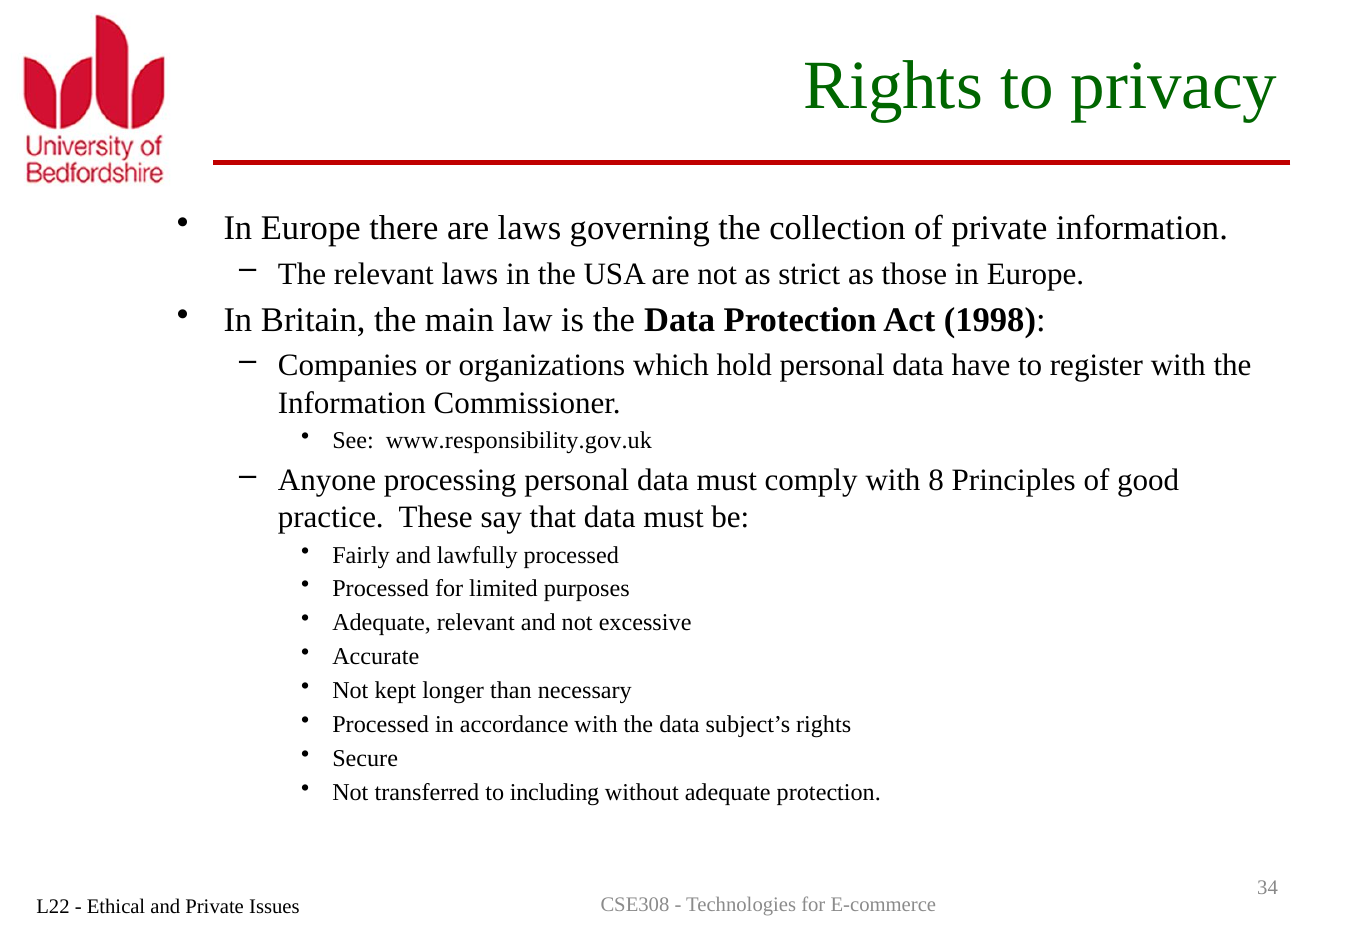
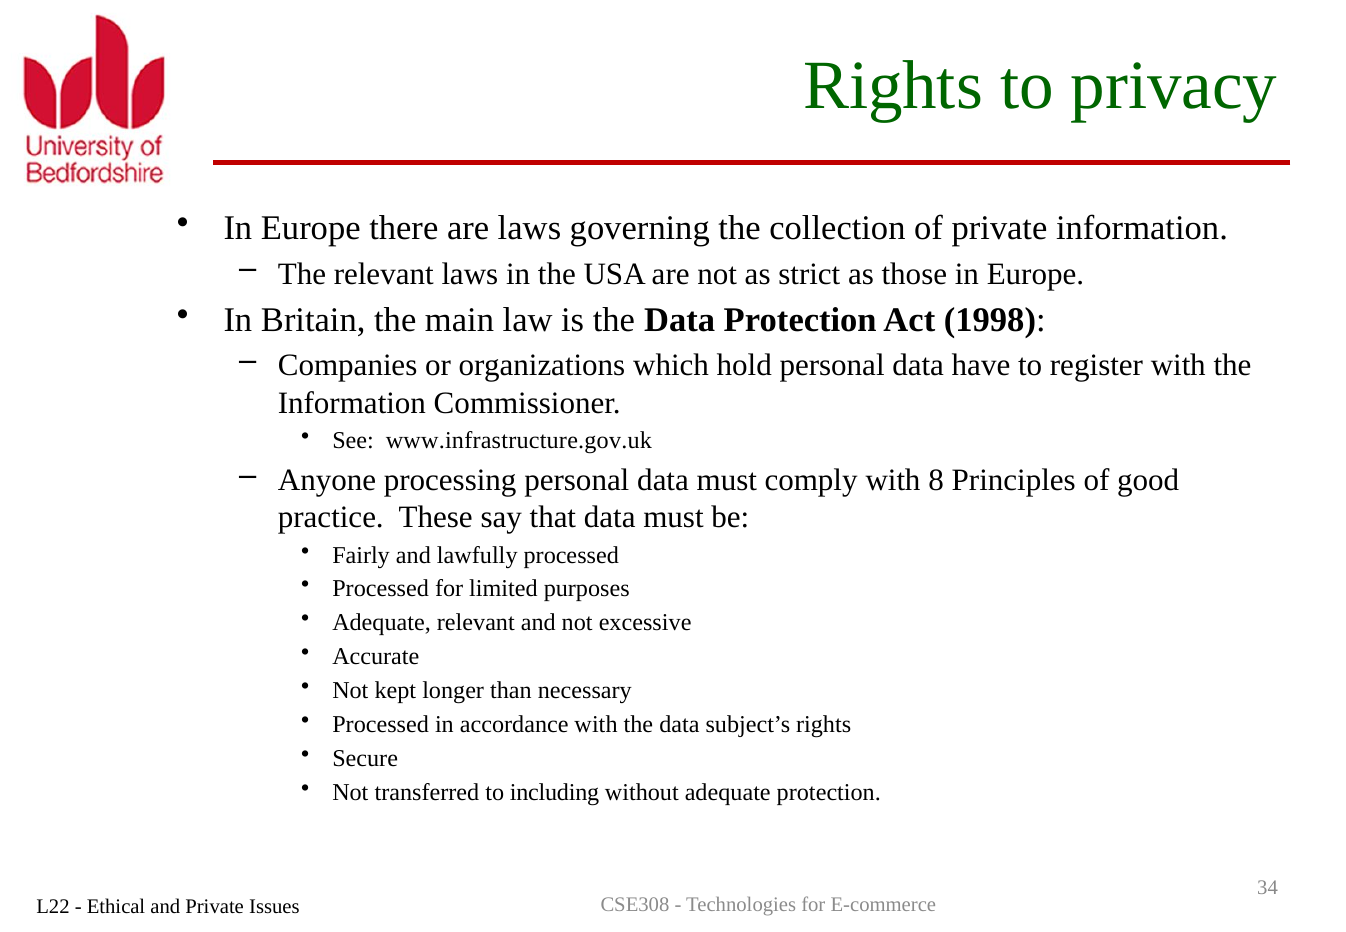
www.responsibility.gov.uk: www.responsibility.gov.uk -> www.infrastructure.gov.uk
